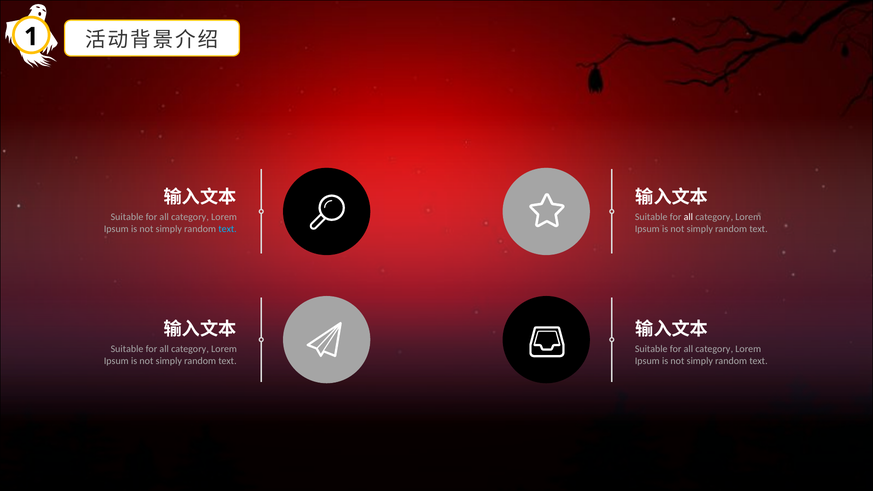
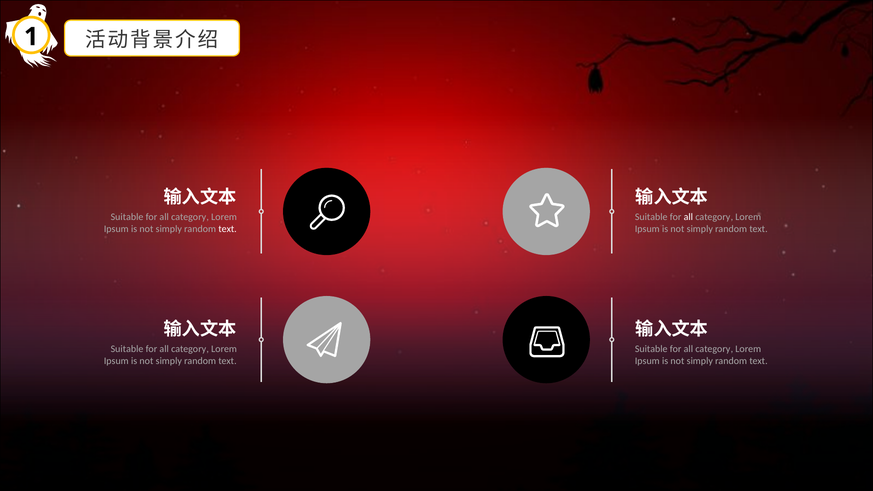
text at (228, 229) colour: light blue -> white
